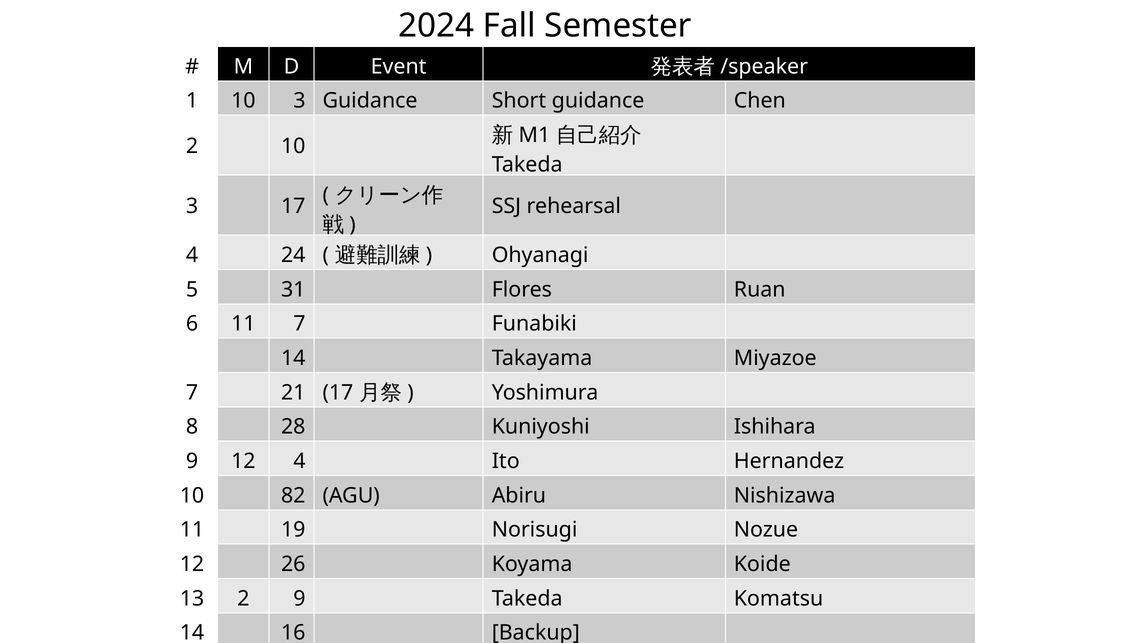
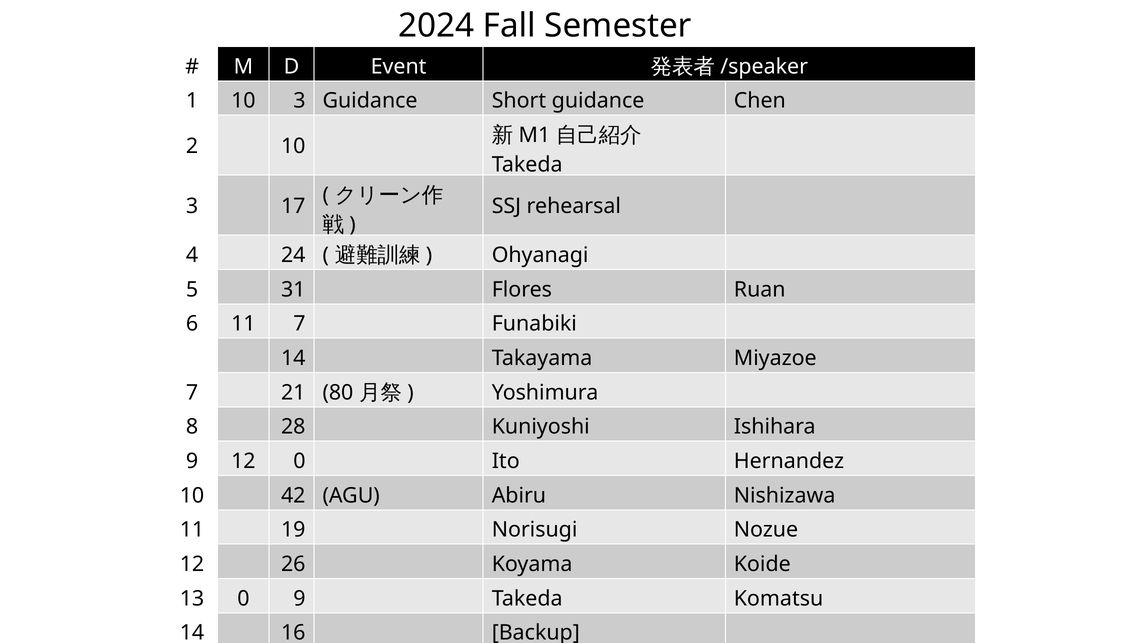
21 17: 17 -> 80
12 4: 4 -> 0
82: 82 -> 42
13 2: 2 -> 0
